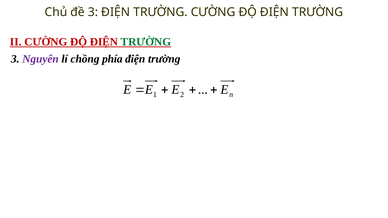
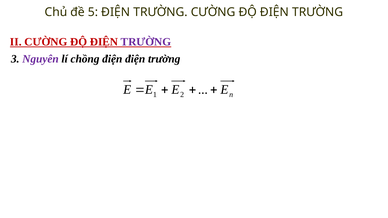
đề 3: 3 -> 5
TRƯỜNG at (146, 42) colour: green -> purple
chồng phía: phía -> điện
